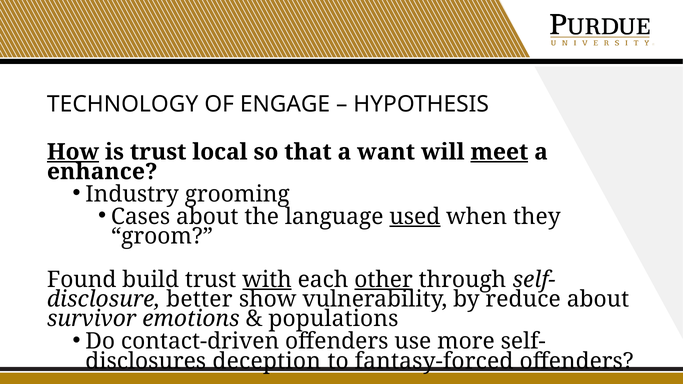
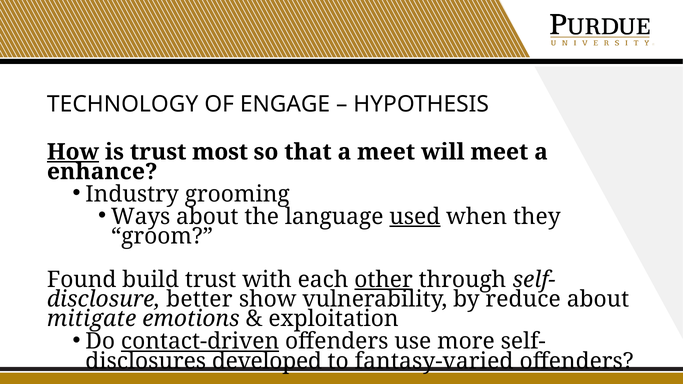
local: local -> most
a want: want -> meet
meet at (499, 152) underline: present -> none
Cases: Cases -> Ways
with underline: present -> none
survivor: survivor -> mitigate
populations: populations -> exploitation
contact-driven underline: none -> present
deception: deception -> developed
fantasy-forced: fantasy-forced -> fantasy-varied
